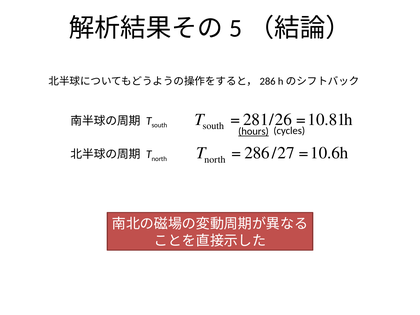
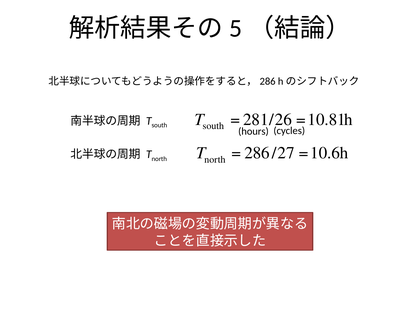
hours underline: present -> none
